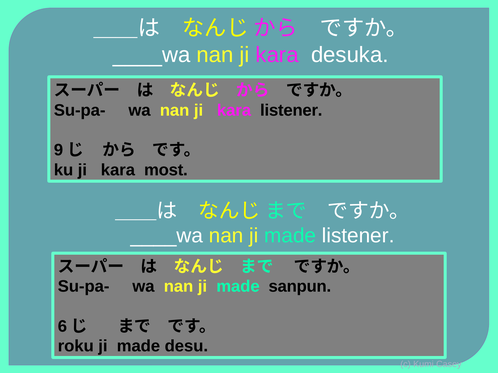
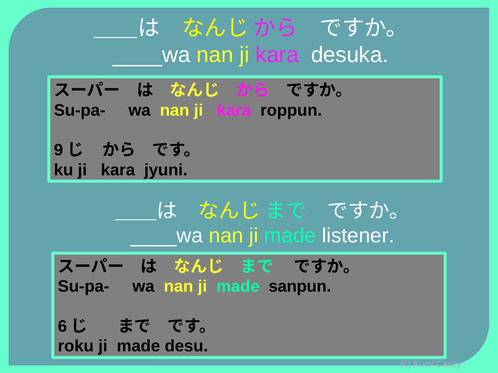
kara listener: listener -> roppun
most: most -> jyuni
